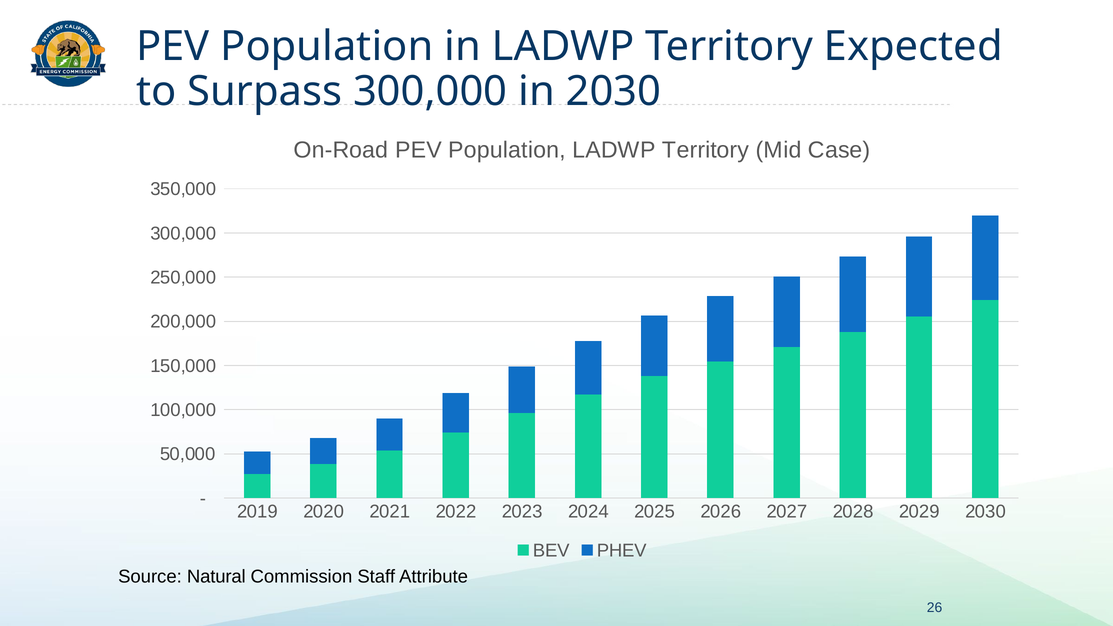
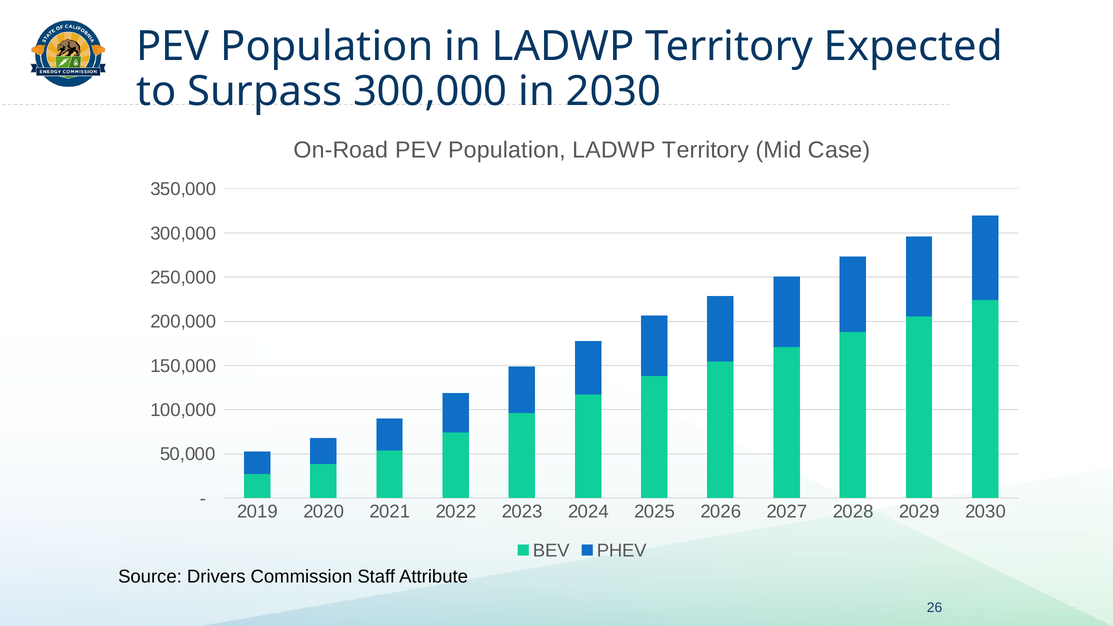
Natural: Natural -> Drivers
